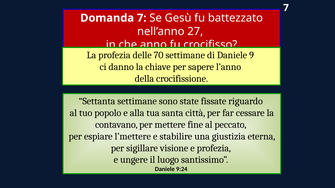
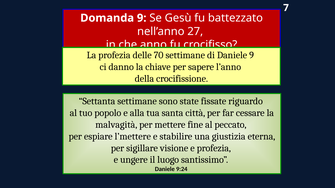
Domanda 7: 7 -> 9
contavano: contavano -> malvagità
